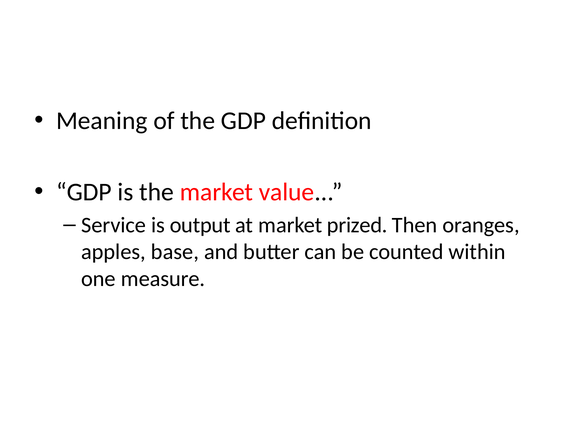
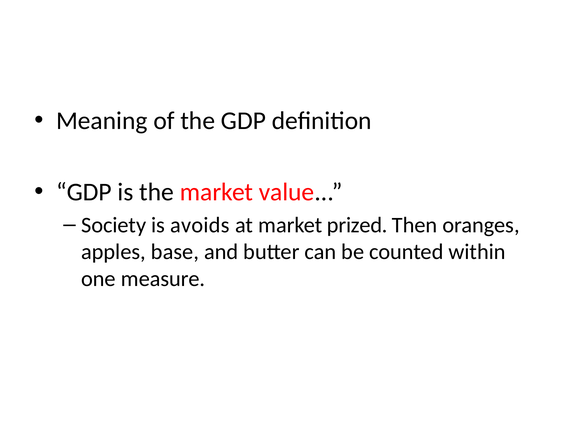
Service: Service -> Society
output: output -> avoids
